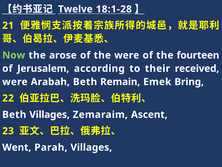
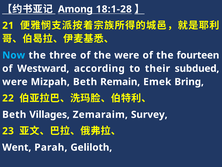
Twelve: Twelve -> Among
Now colour: light green -> light blue
arose: arose -> three
Jerusalem: Jerusalem -> Westward
received: received -> subdued
Arabah: Arabah -> Mizpah
Ascent: Ascent -> Survey
Parah Villages: Villages -> Geliloth
